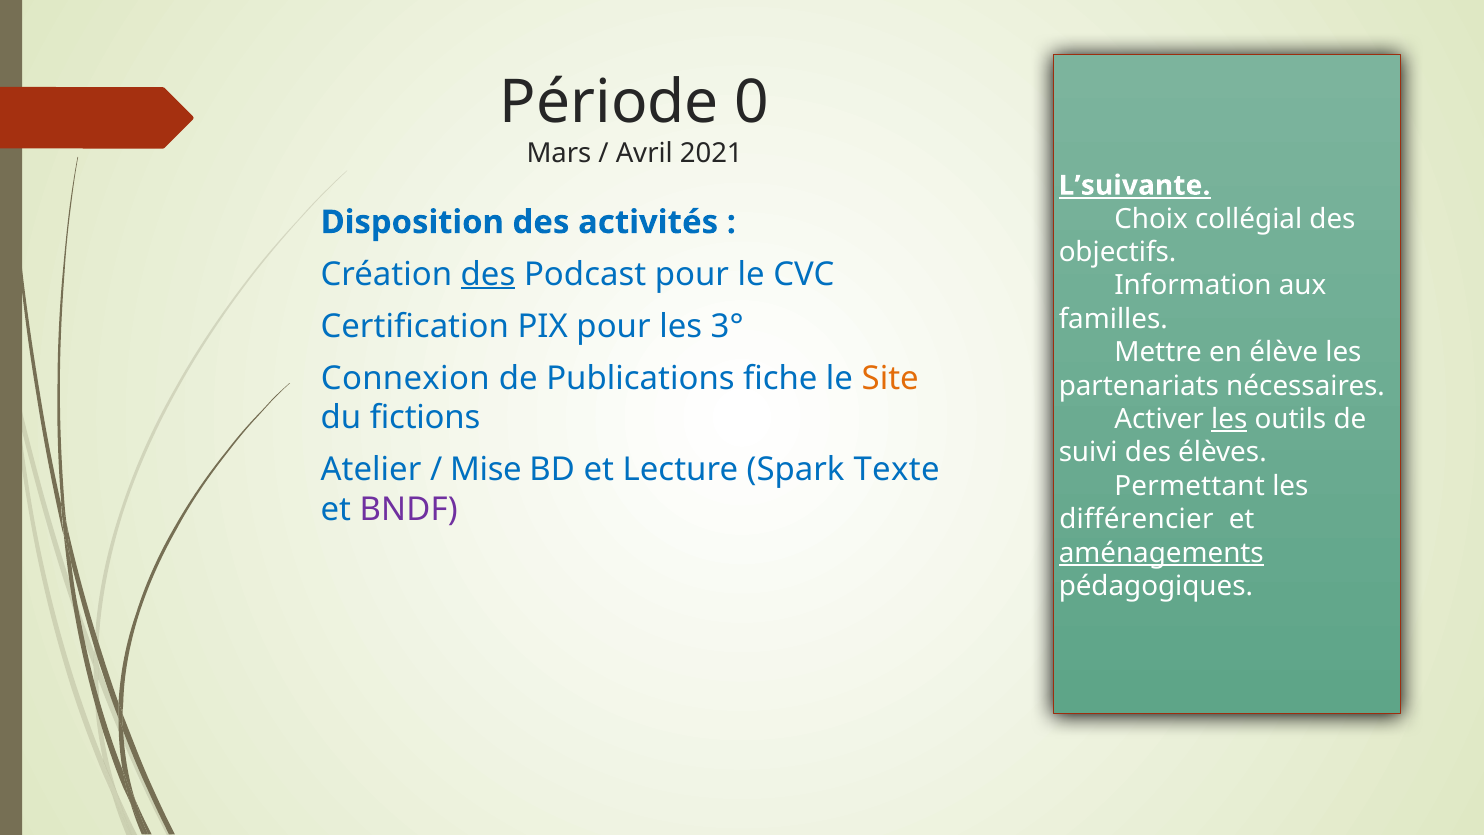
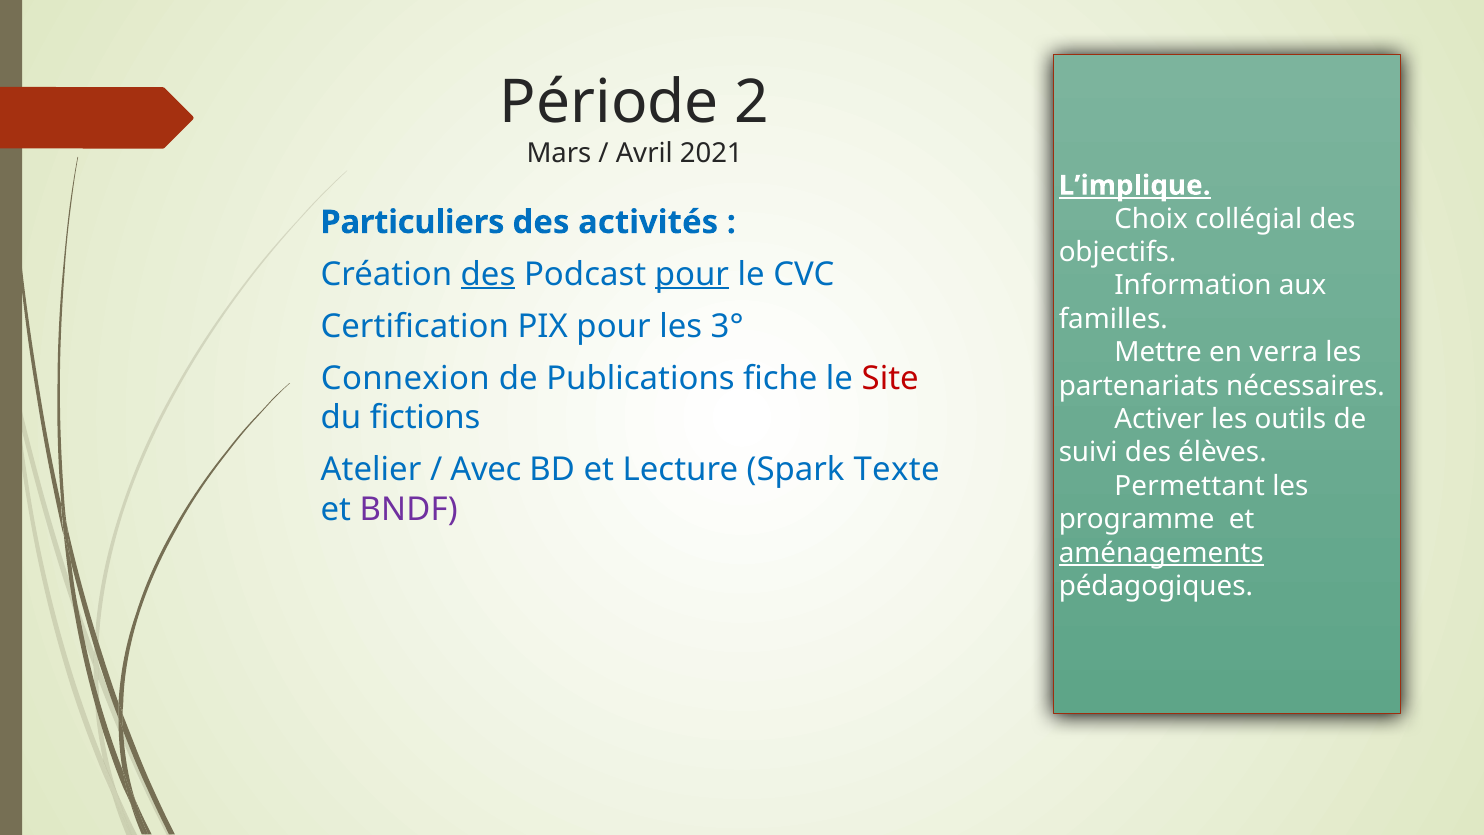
0: 0 -> 2
L’suivante: L’suivante -> L’implique
Disposition: Disposition -> Particuliers
pour at (692, 274) underline: none -> present
élève: élève -> verra
Site colour: orange -> red
les at (1229, 419) underline: present -> none
Mise: Mise -> Avec
différencier: différencier -> programme
